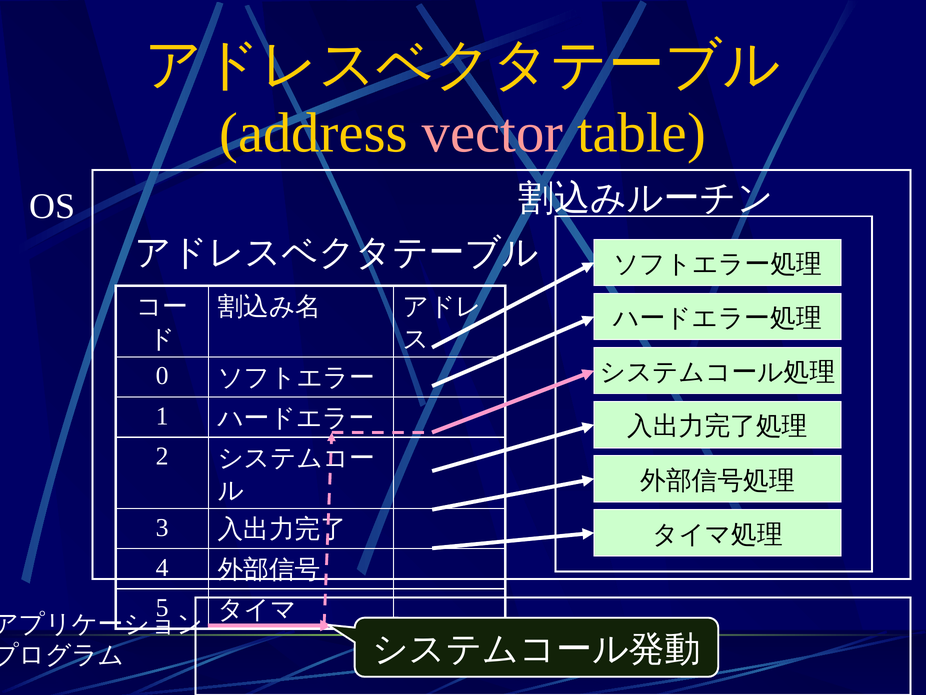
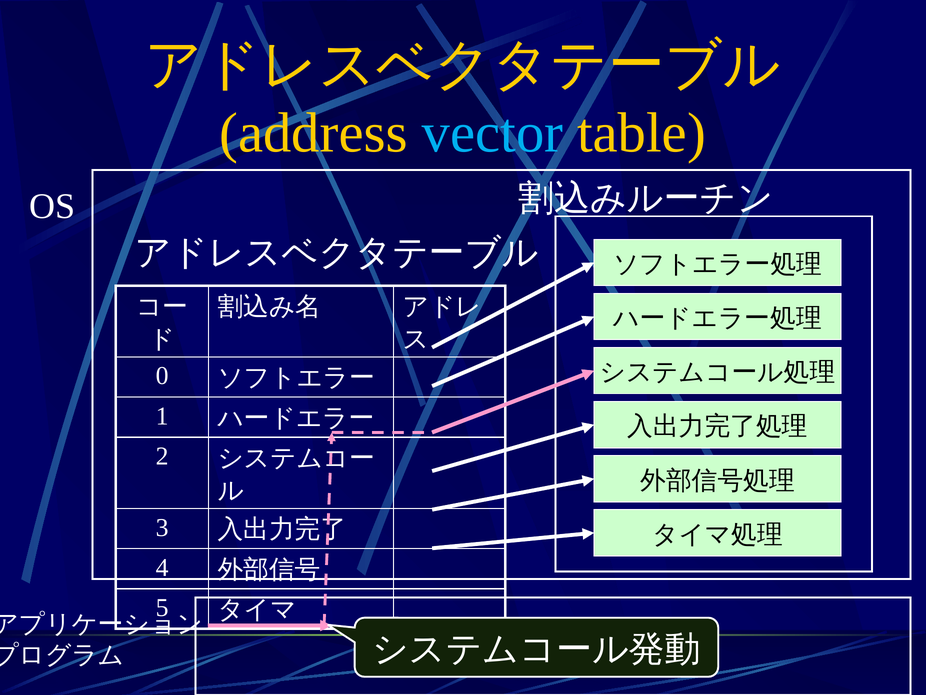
vector colour: pink -> light blue
